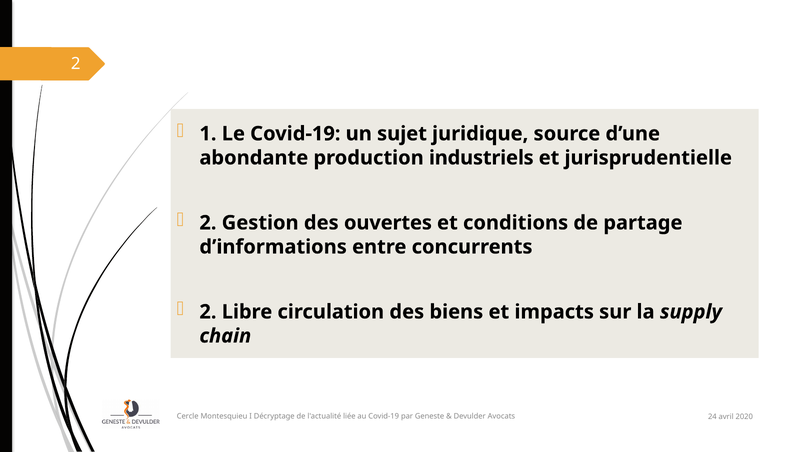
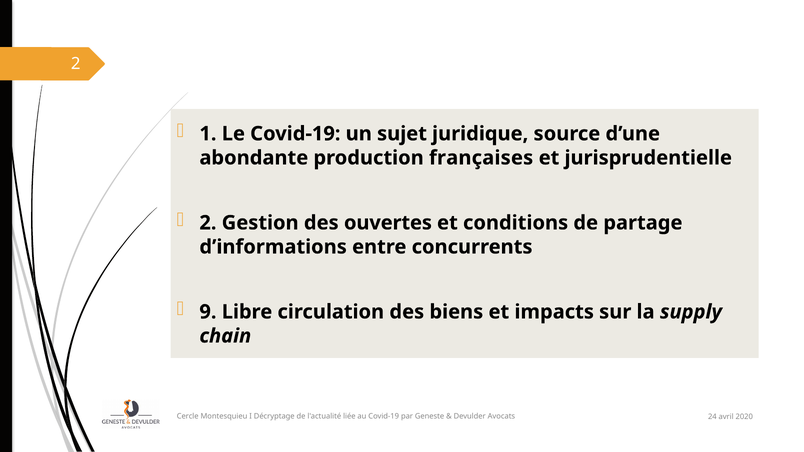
industriels: industriels -> françaises
2 at (208, 312): 2 -> 9
